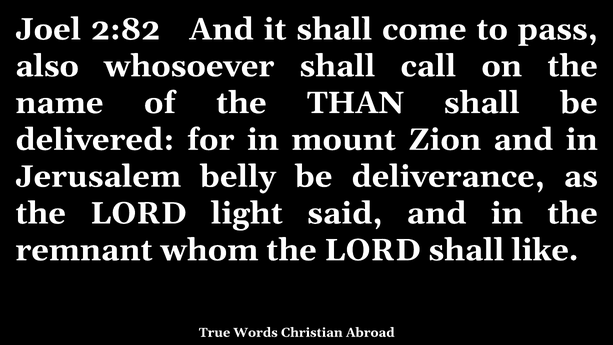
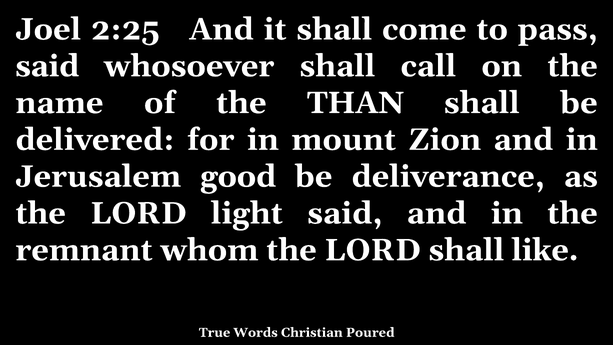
2:82: 2:82 -> 2:25
also at (47, 66): also -> said
belly: belly -> good
Abroad: Abroad -> Poured
